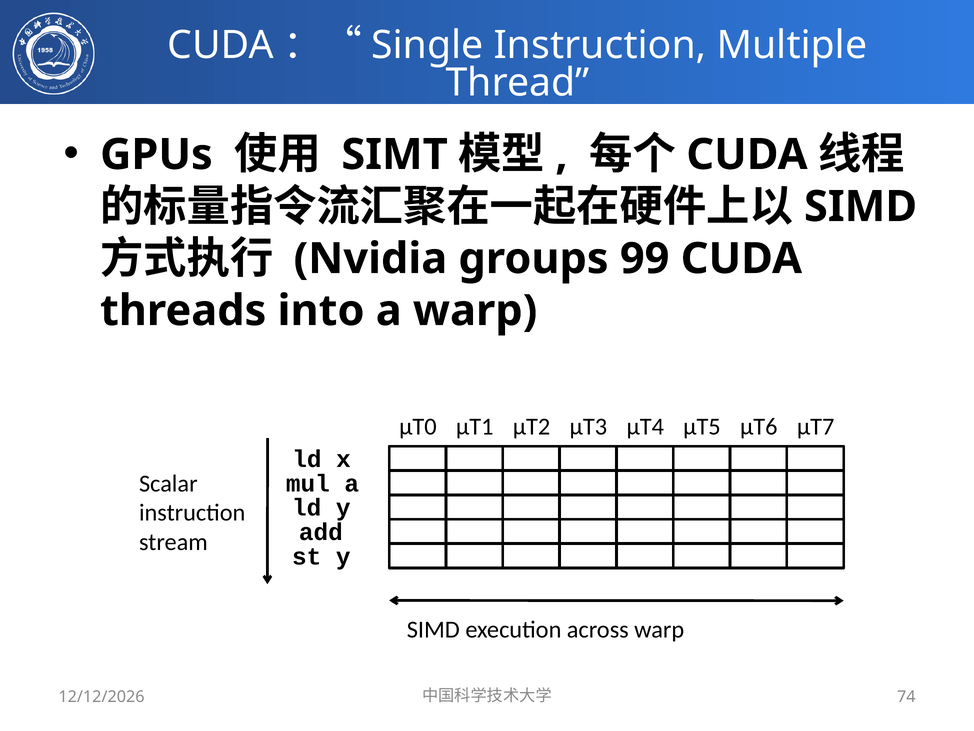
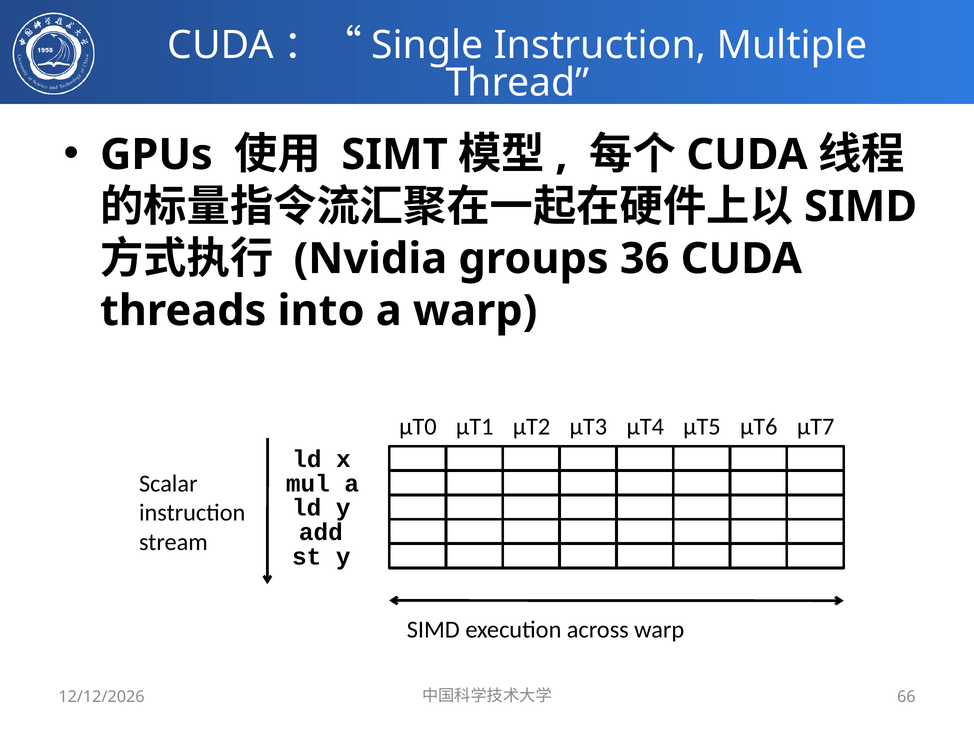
99: 99 -> 36
74: 74 -> 66
